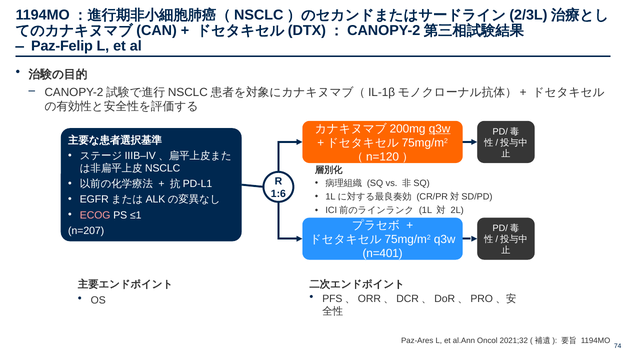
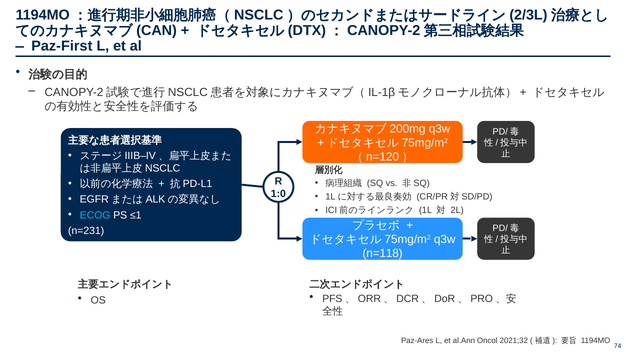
Paz-Felip: Paz-Felip -> Paz-First
q3w at (440, 129) underline: present -> none
1:6: 1:6 -> 1:0
ECOG colour: pink -> light blue
n=207: n=207 -> n=231
n=401: n=401 -> n=118
